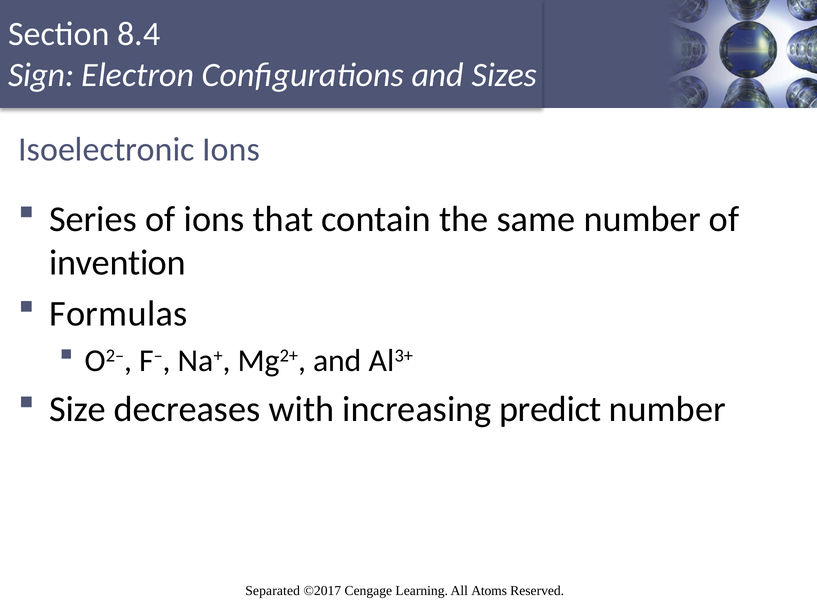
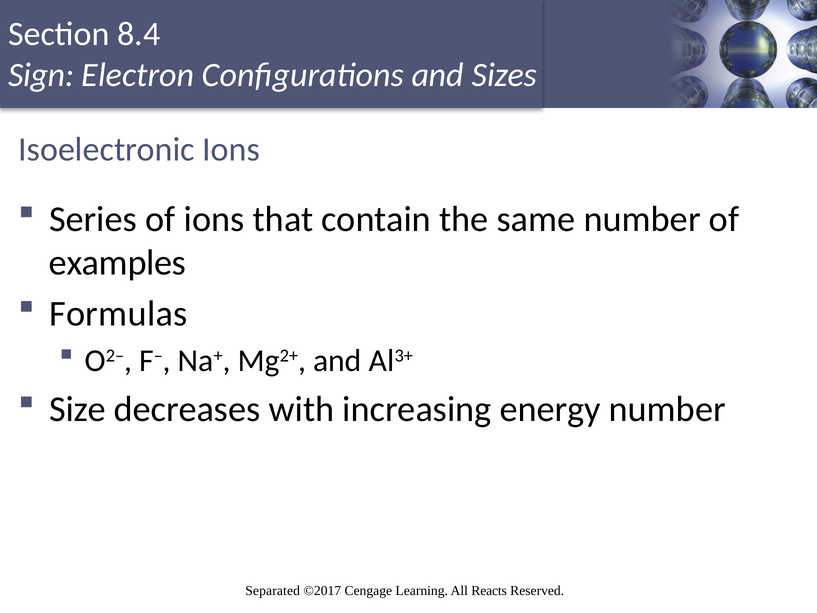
invention: invention -> examples
predict: predict -> energy
Atoms: Atoms -> Reacts
